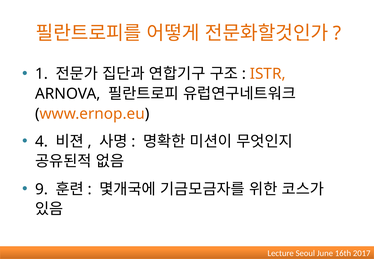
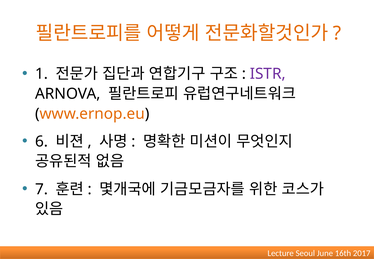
ISTR colour: orange -> purple
4: 4 -> 6
9: 9 -> 7
